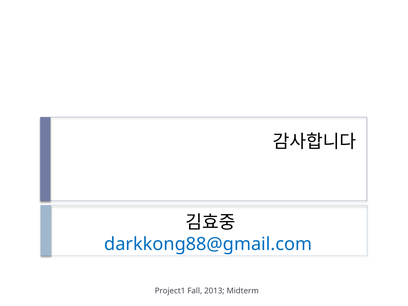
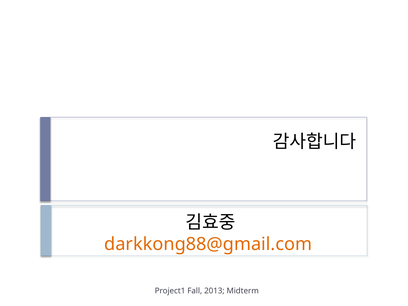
darkkong88@gmail.com colour: blue -> orange
